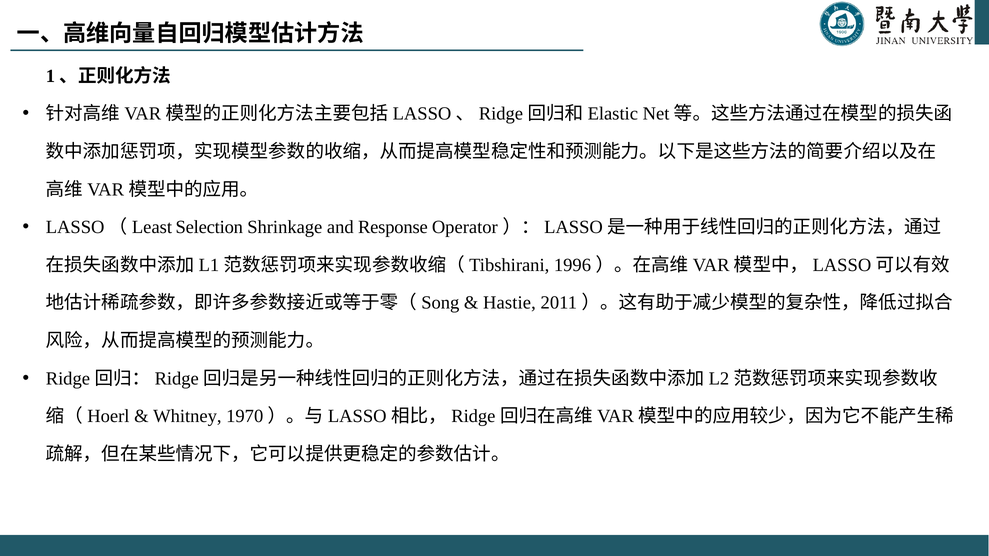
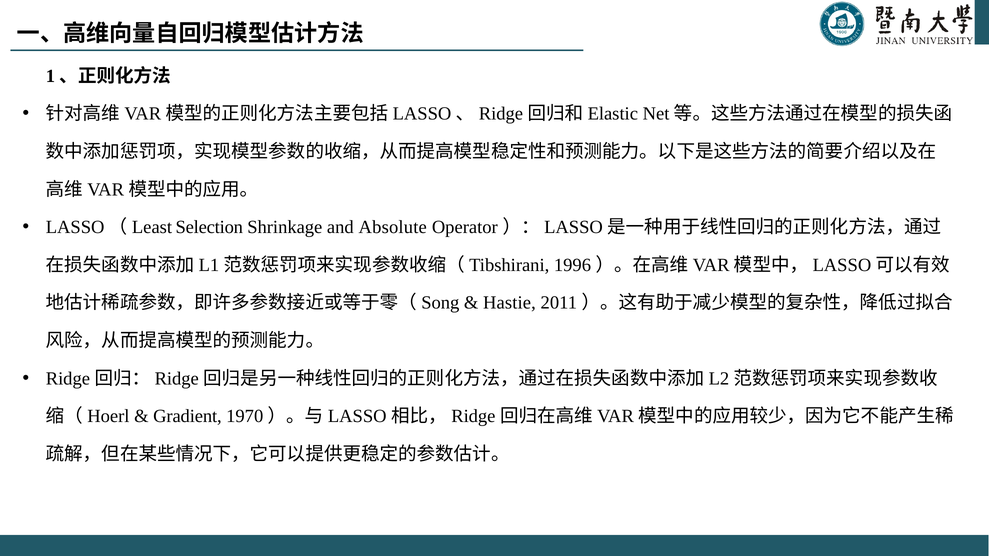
Response: Response -> Absolute
Whitney: Whitney -> Gradient
